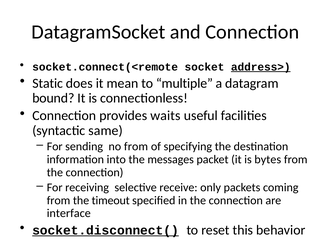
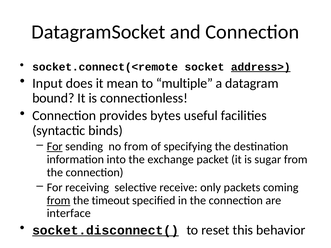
Static: Static -> Input
waits: waits -> bytes
same: same -> binds
For at (55, 147) underline: none -> present
messages: messages -> exchange
bytes: bytes -> sugar
from at (59, 201) underline: none -> present
